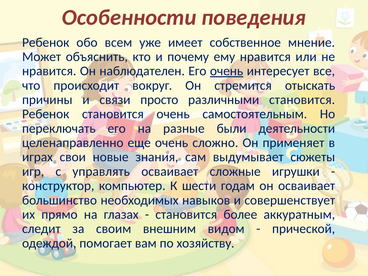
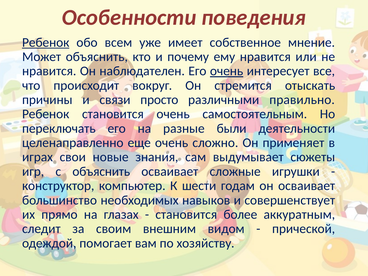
Ребенок at (46, 42) underline: none -> present
различными становится: становится -> правильно
с управлять: управлять -> объяснить
